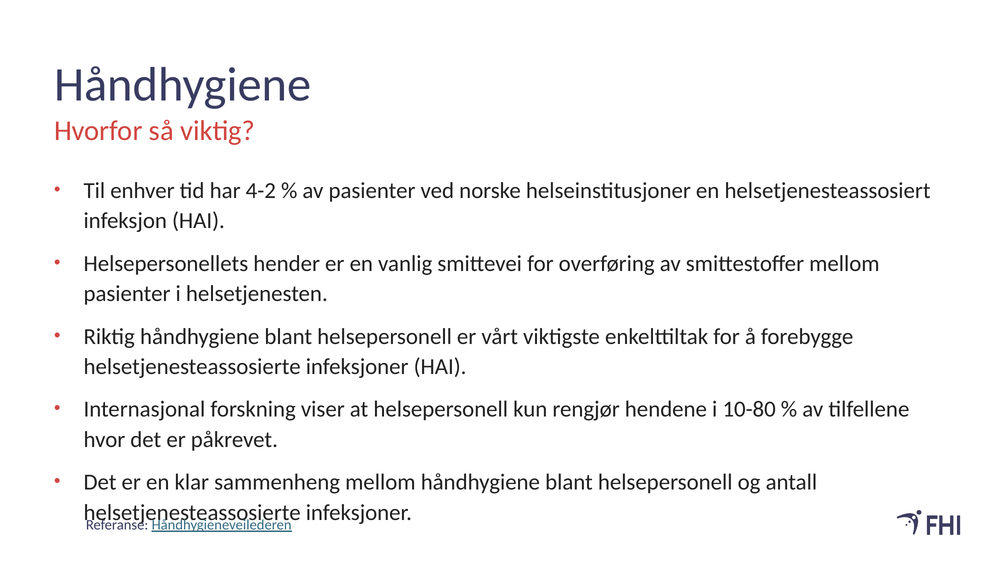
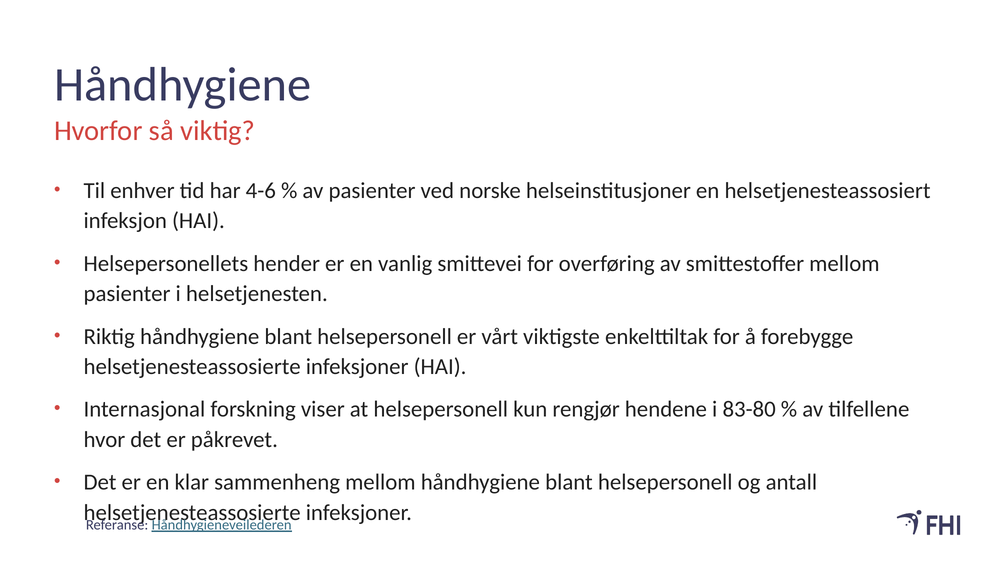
4-2: 4-2 -> 4-6
10-80: 10-80 -> 83-80
